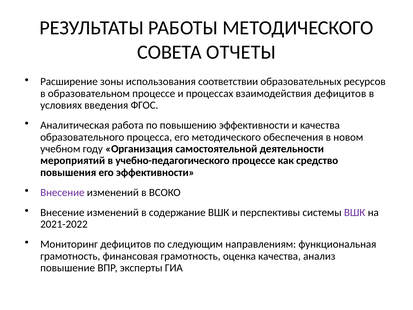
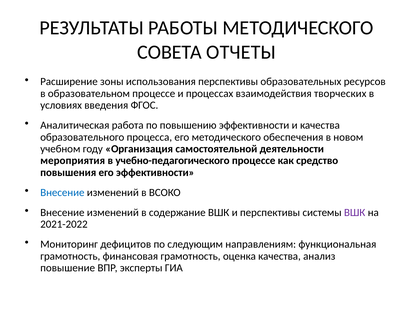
использования соответствии: соответствии -> перспективы
взаимодействия дефицитов: дефицитов -> творческих
мероприятий: мероприятий -> мероприятия
Внесение at (62, 192) colour: purple -> blue
